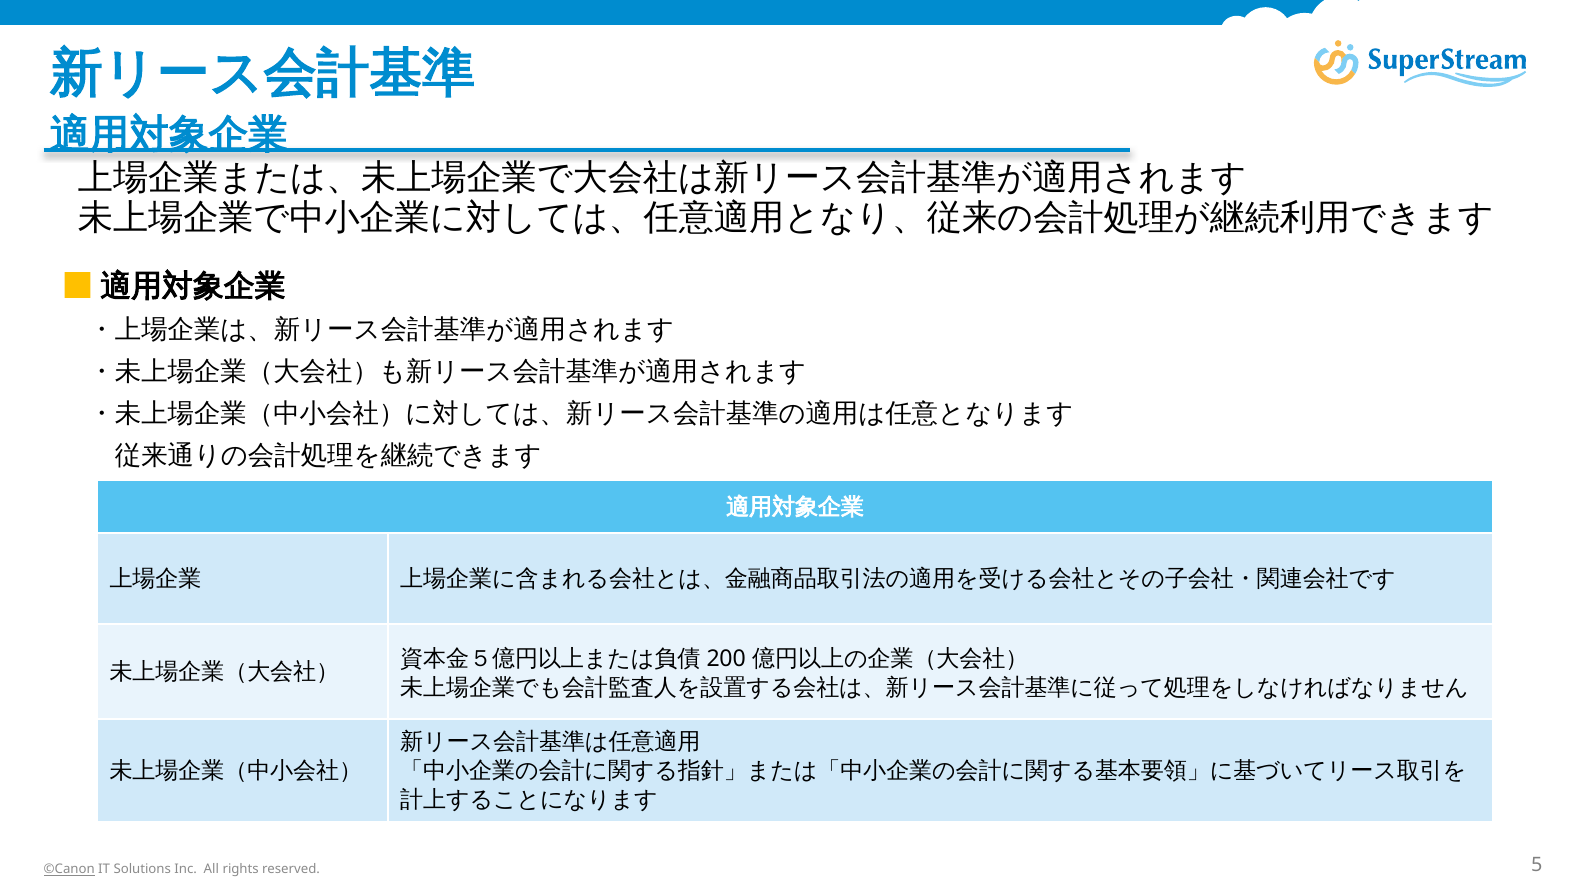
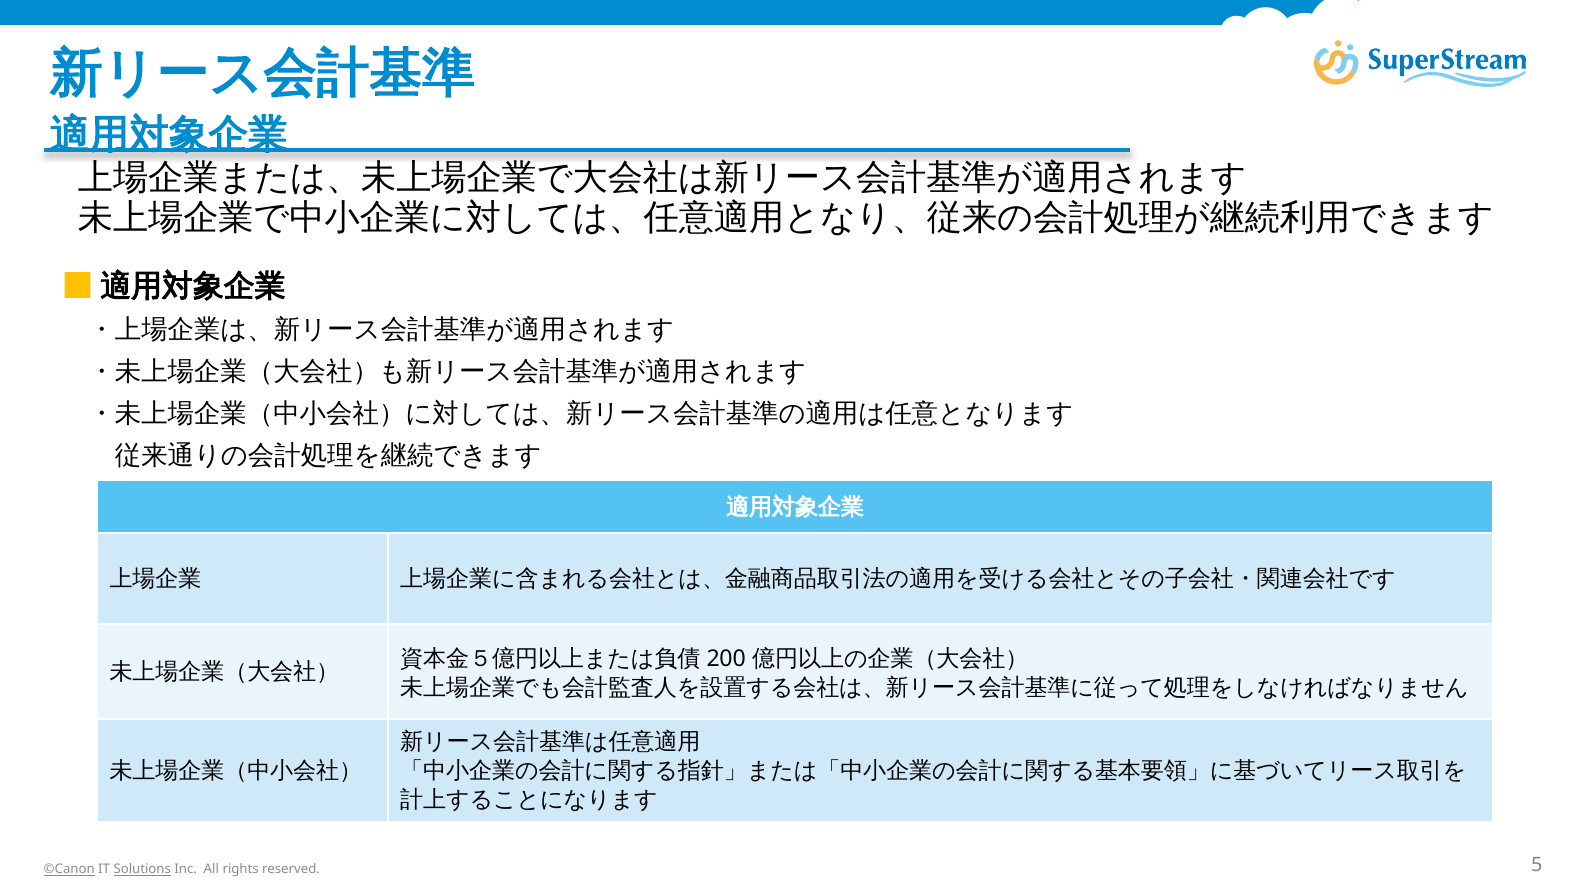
Solutions underline: none -> present
